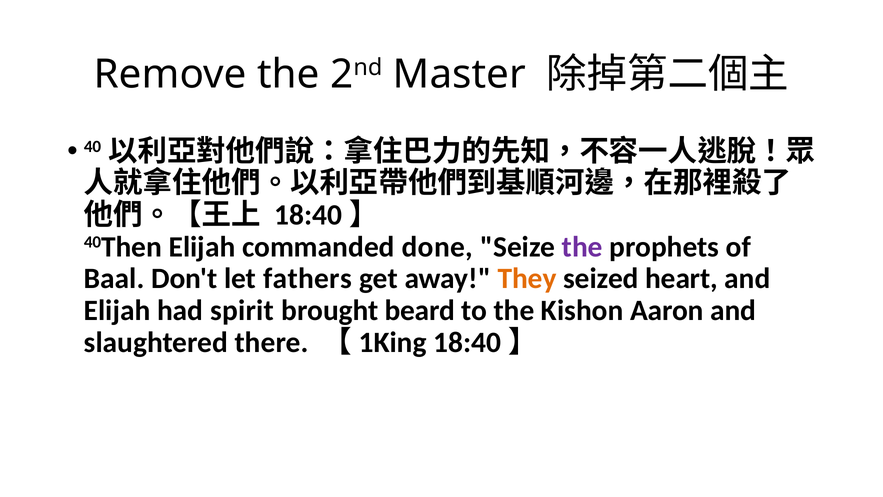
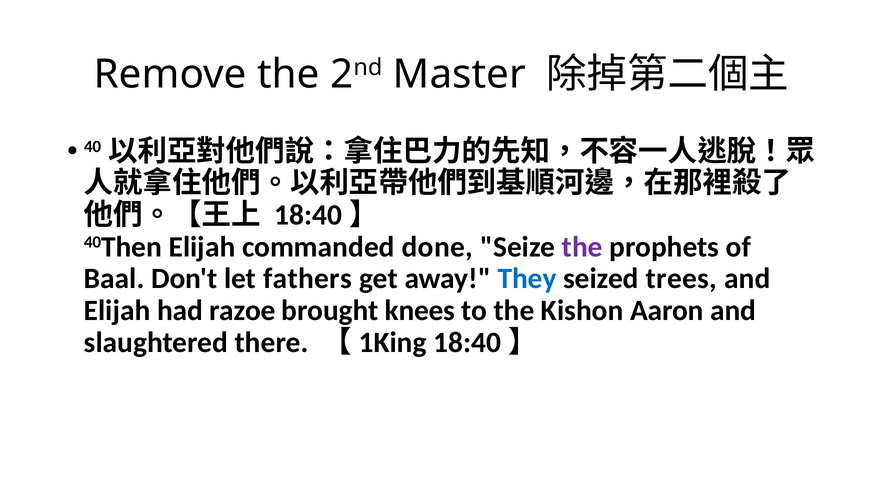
They colour: orange -> blue
heart: heart -> trees
spirit: spirit -> razoe
beard: beard -> knees
